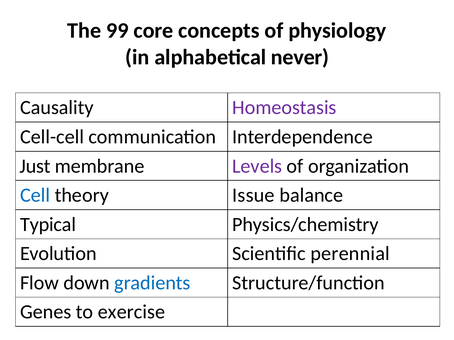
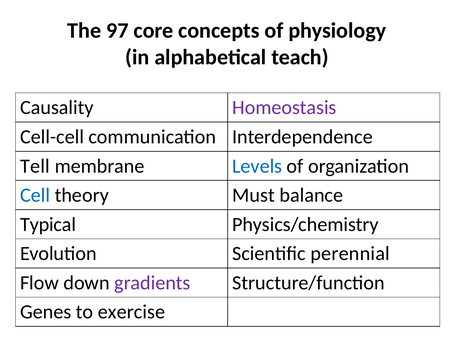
99: 99 -> 97
never: never -> teach
Just: Just -> Tell
Levels colour: purple -> blue
Issue: Issue -> Must
gradients colour: blue -> purple
